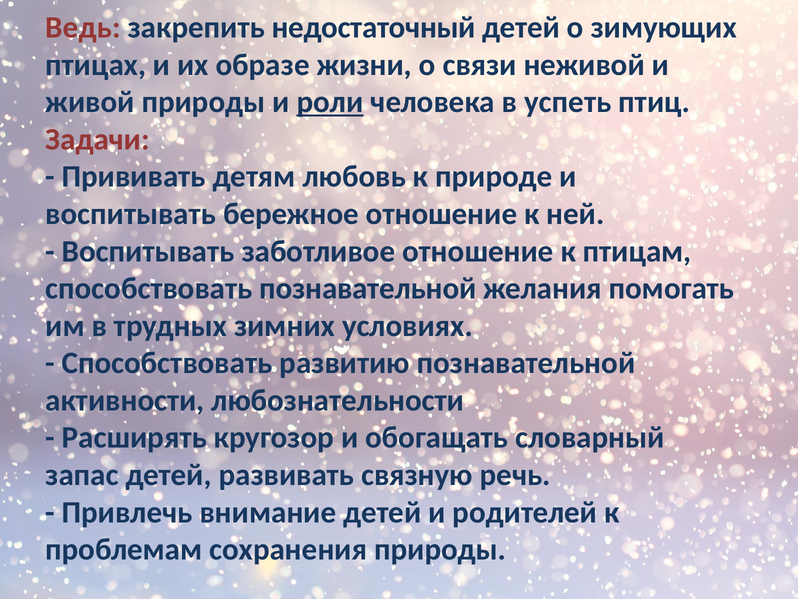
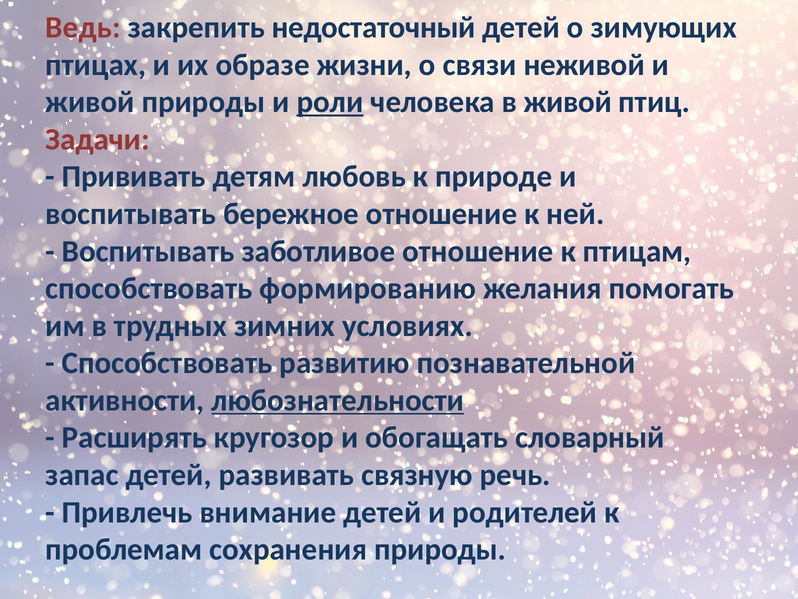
в успеть: успеть -> живой
способствовать познавательной: познавательной -> формированию
любознательности underline: none -> present
